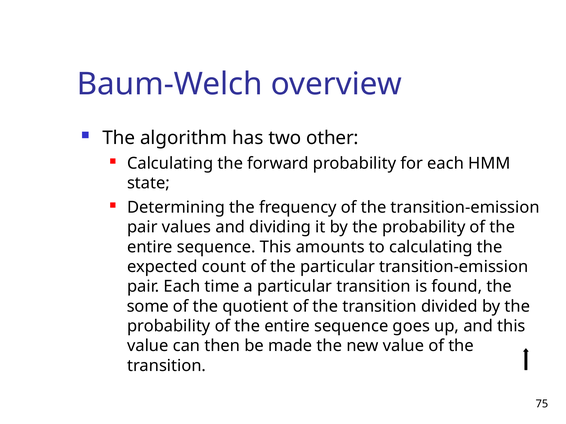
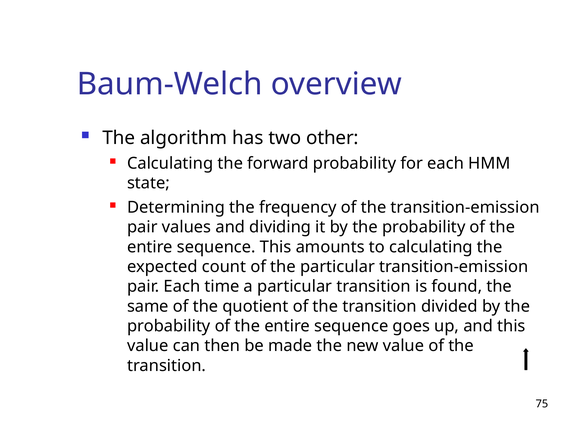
some: some -> same
